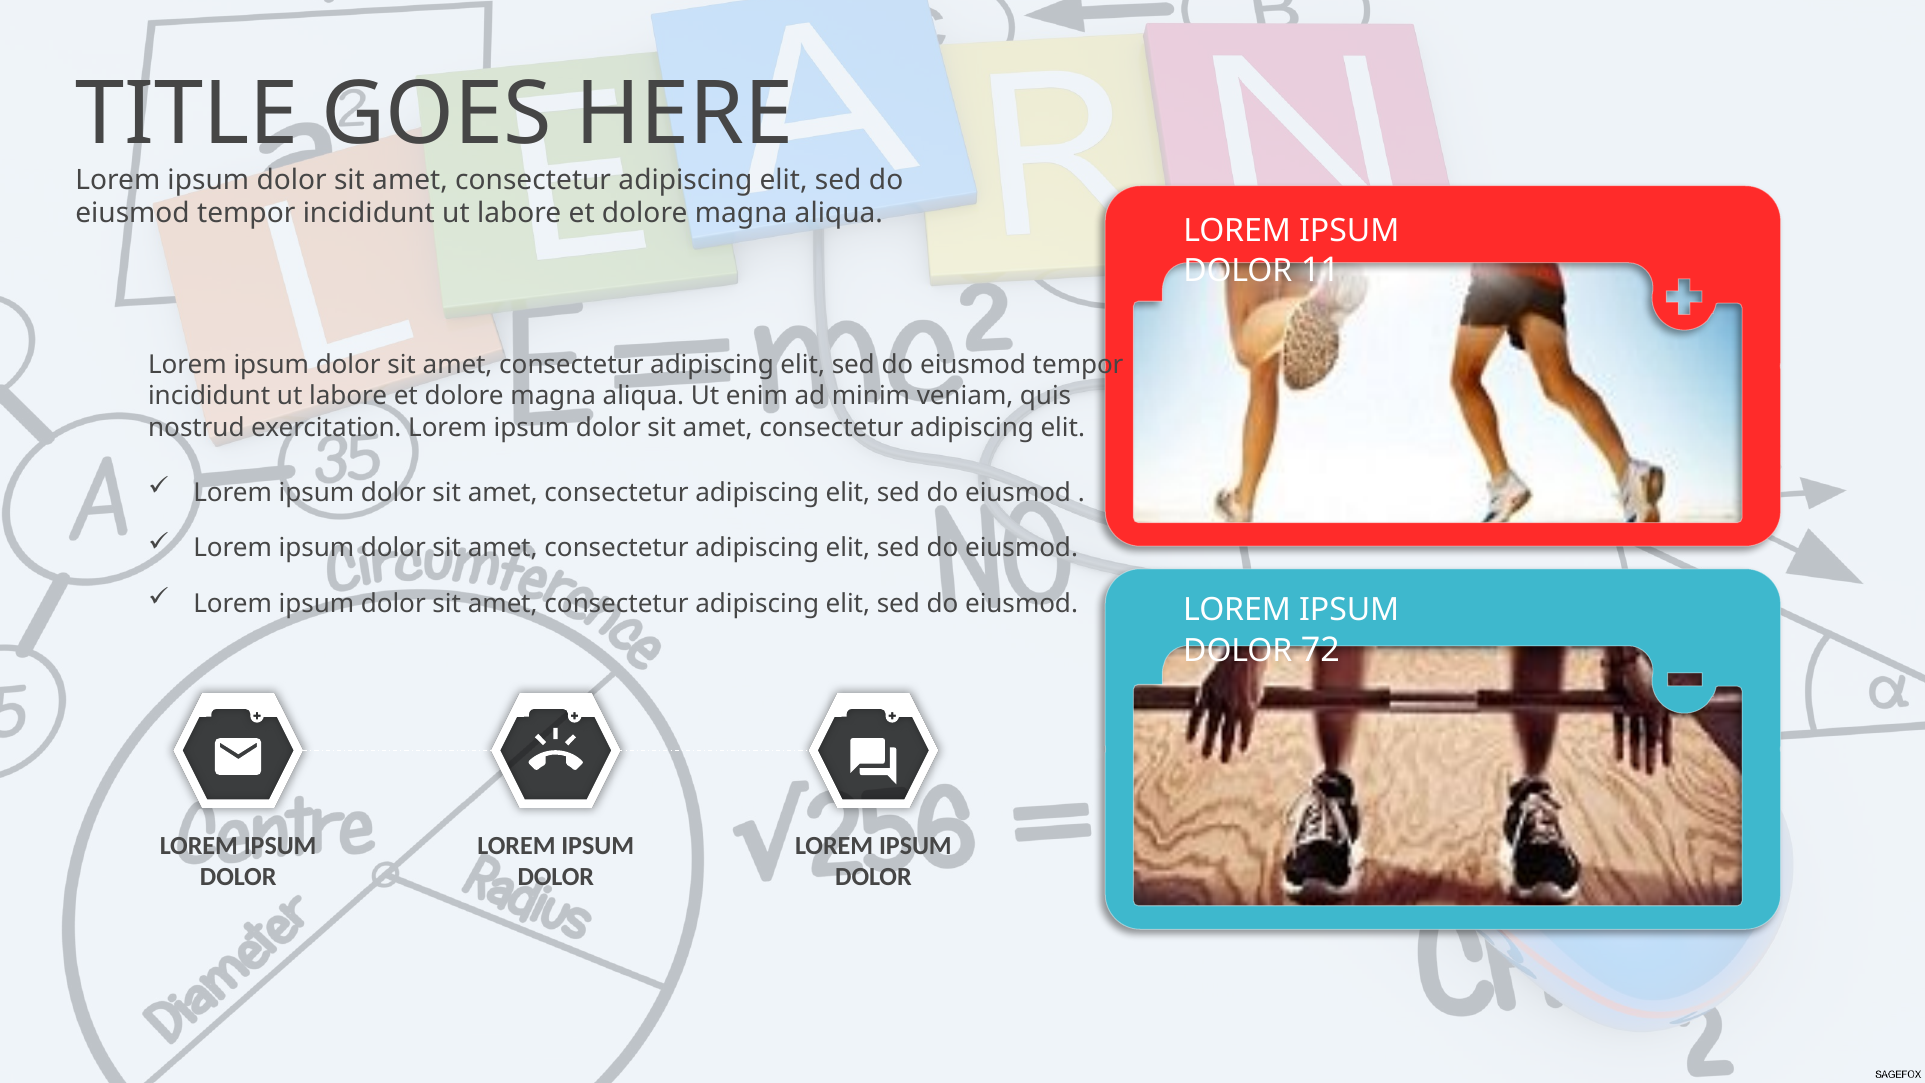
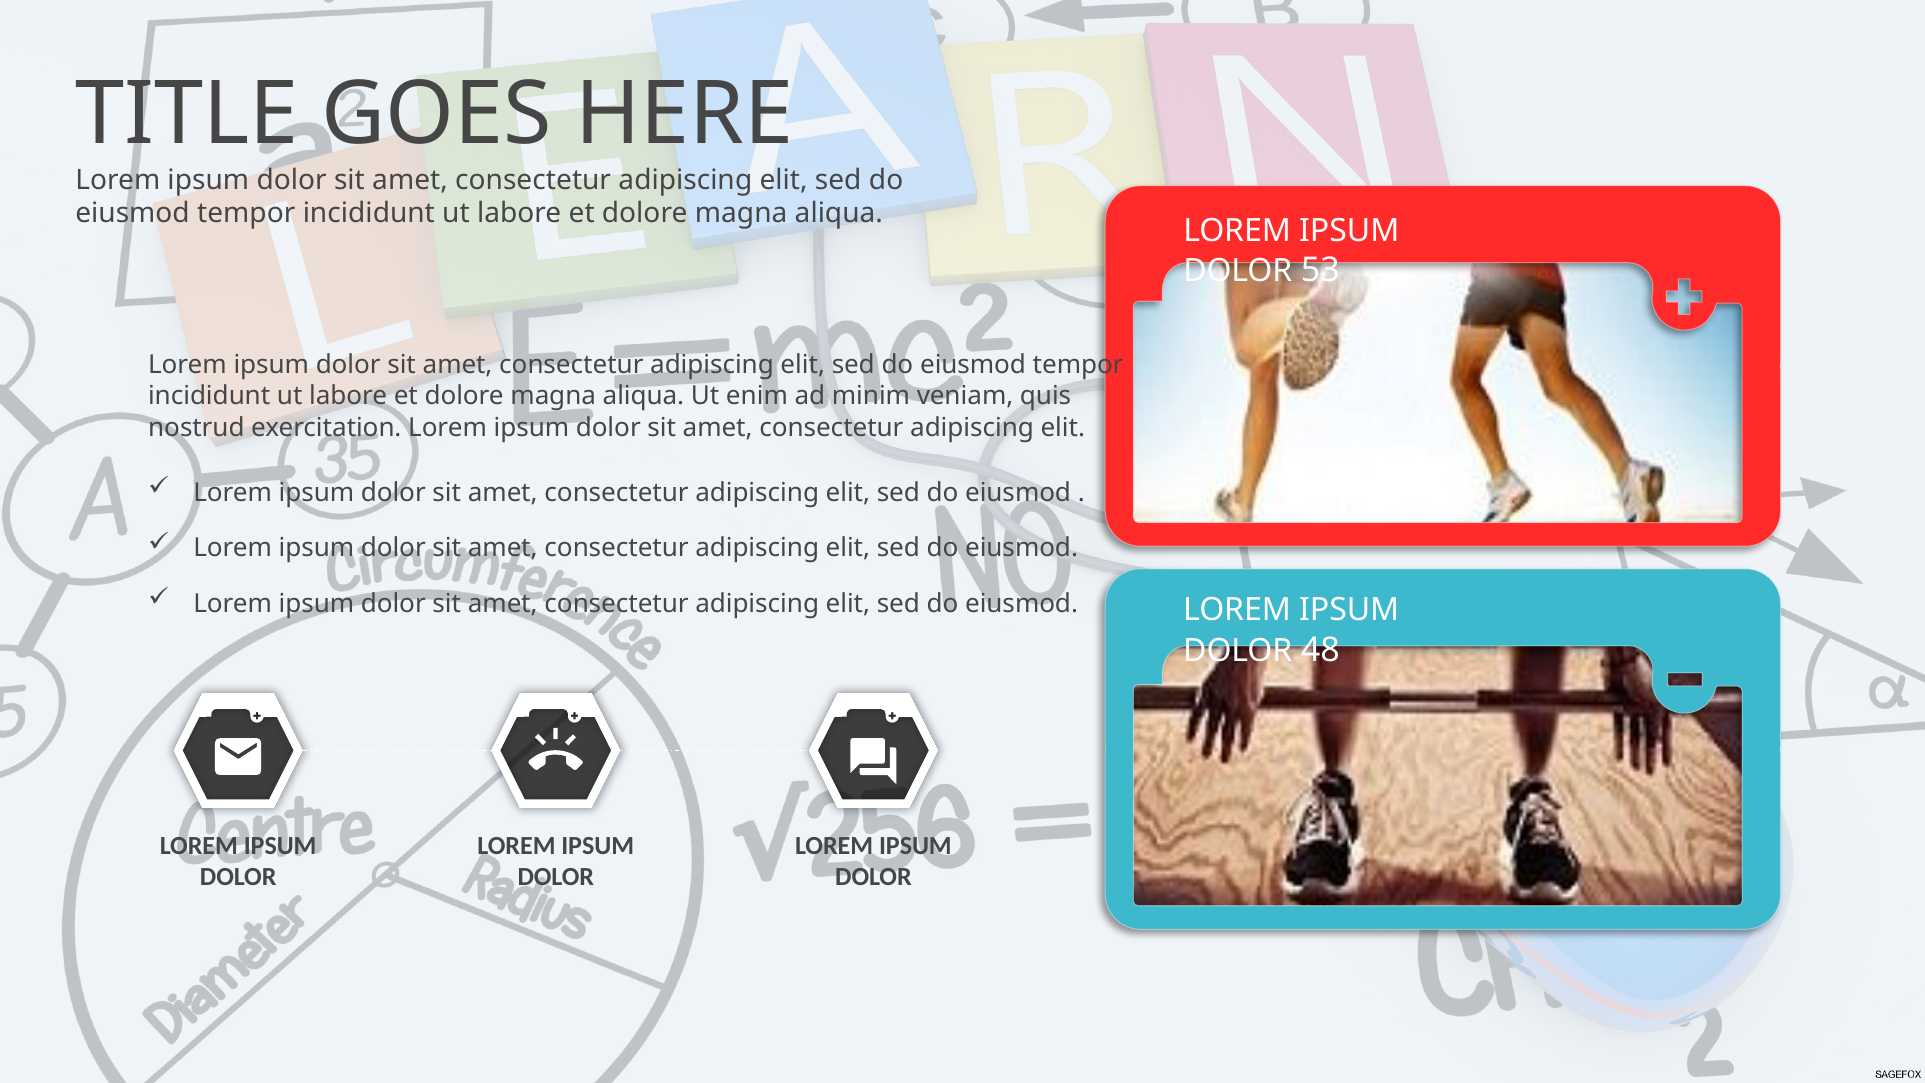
11: 11 -> 53
72: 72 -> 48
